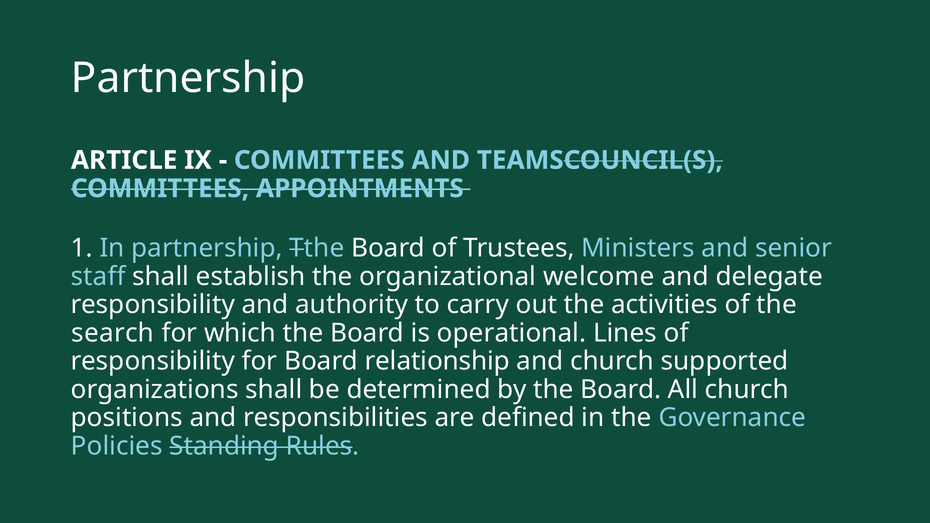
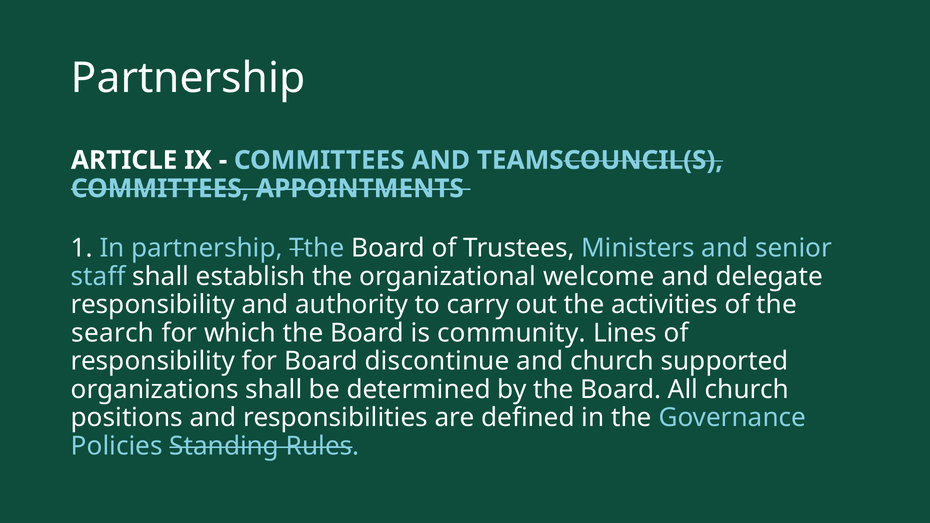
operational: operational -> community
relationship: relationship -> discontinue
